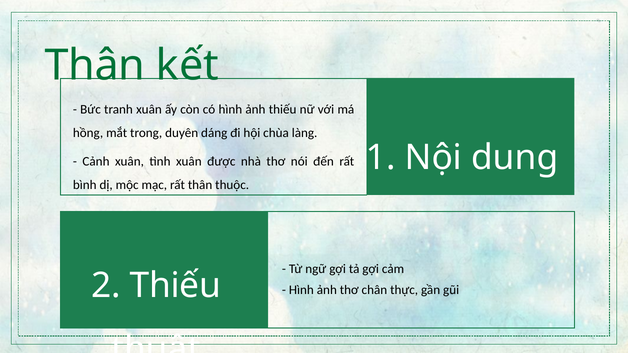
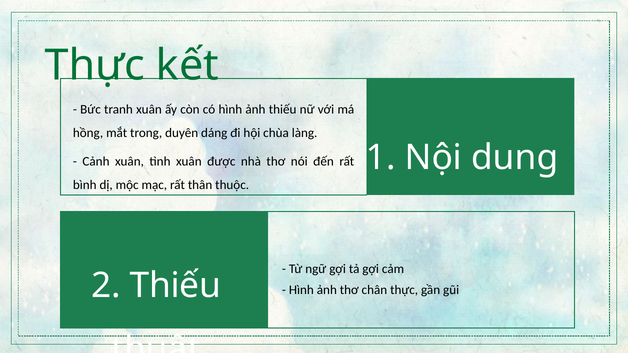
Thân at (95, 65): Thân -> Thực
